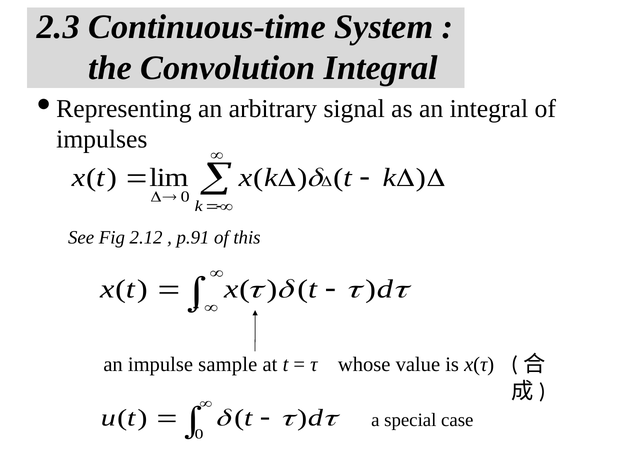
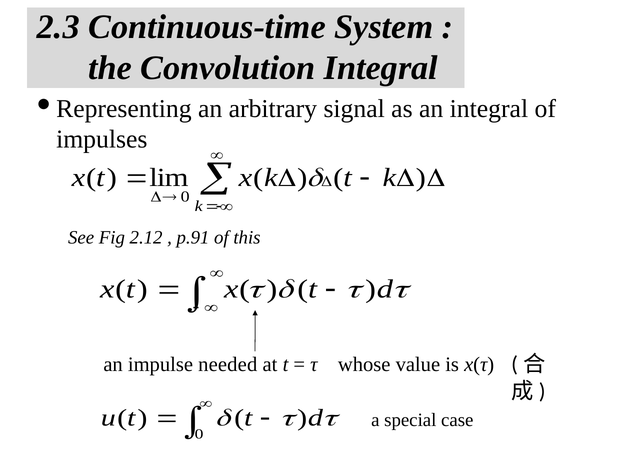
sample: sample -> needed
